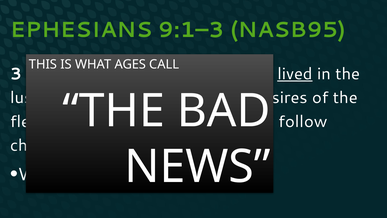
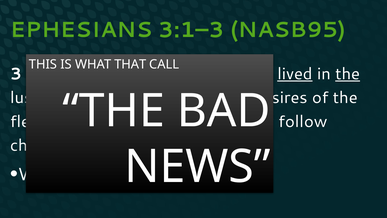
9:1–3: 9:1–3 -> 3:1–3
AGES: AGES -> THAT
the at (348, 74) underline: none -> present
